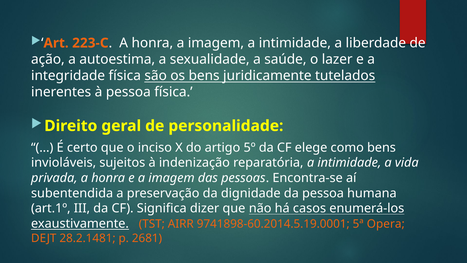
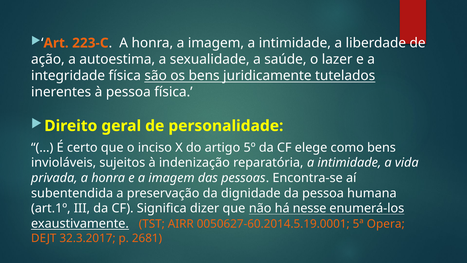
casos: casos -> nesse
9741898-60.2014.5.19.0001: 9741898-60.2014.5.19.0001 -> 0050627-60.2014.5.19.0001
28.2.1481: 28.2.1481 -> 32.3.2017
